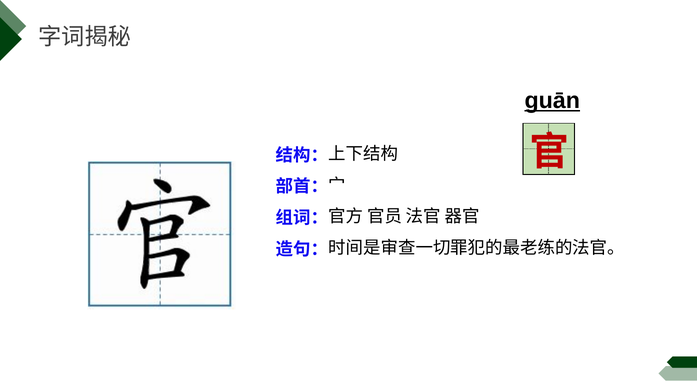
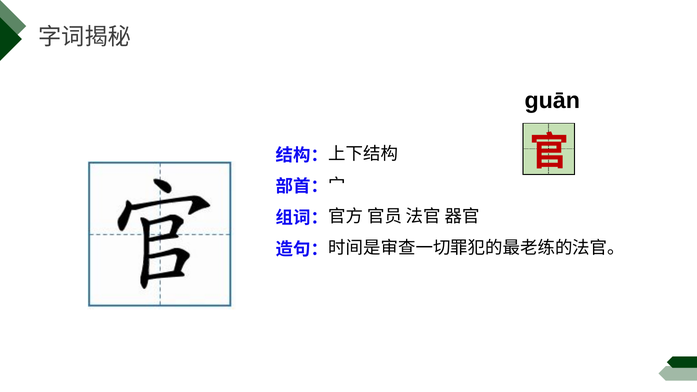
guān underline: present -> none
